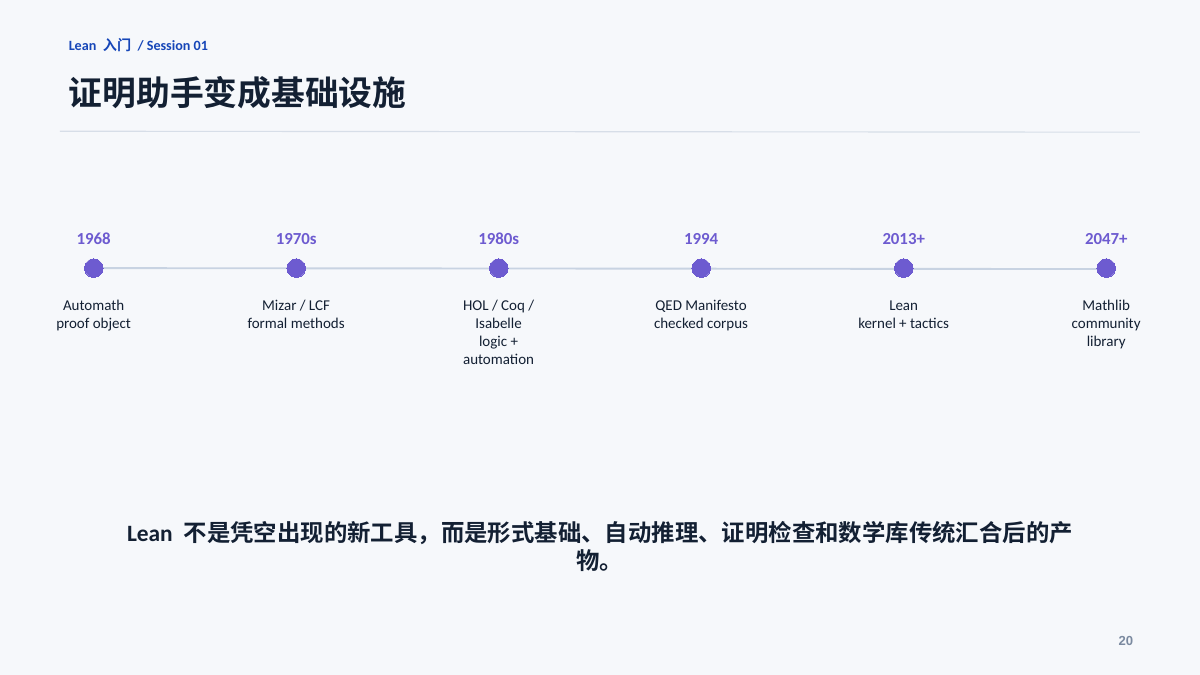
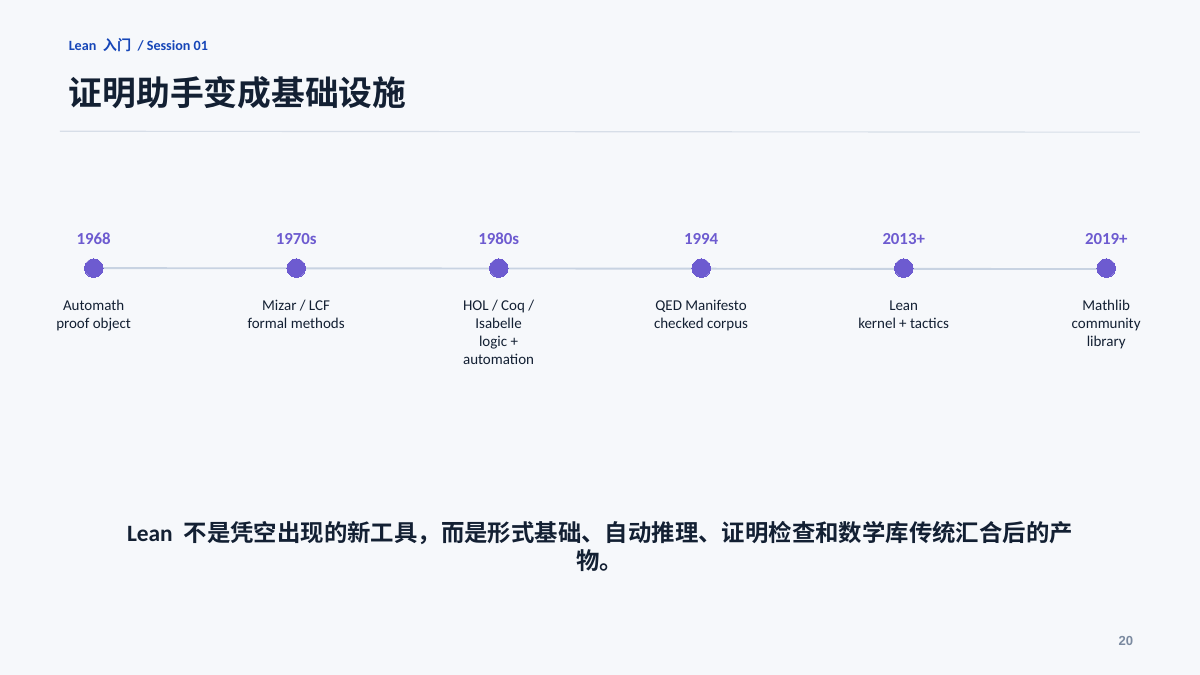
2047+: 2047+ -> 2019+
